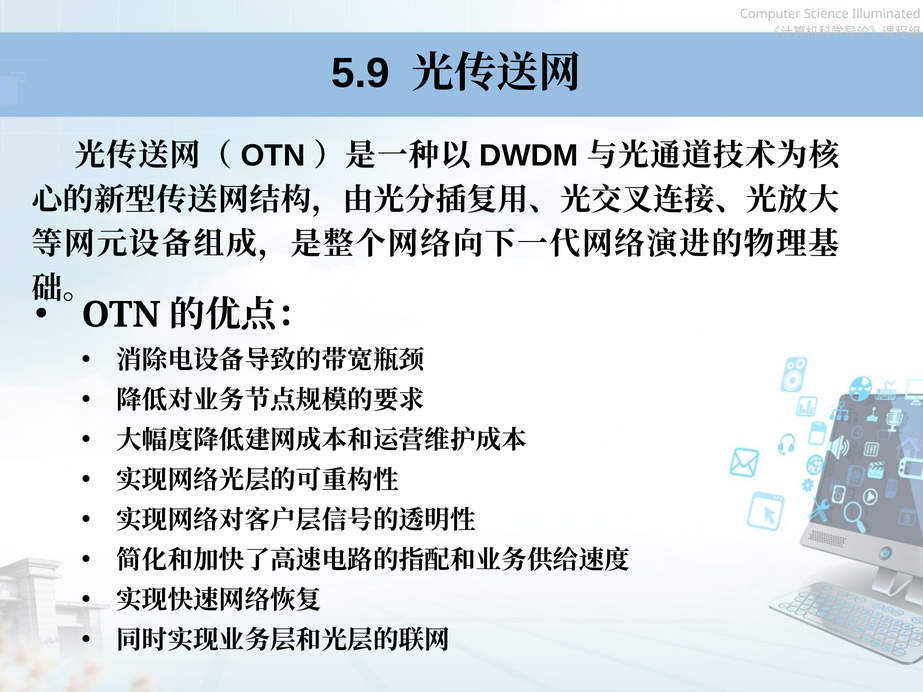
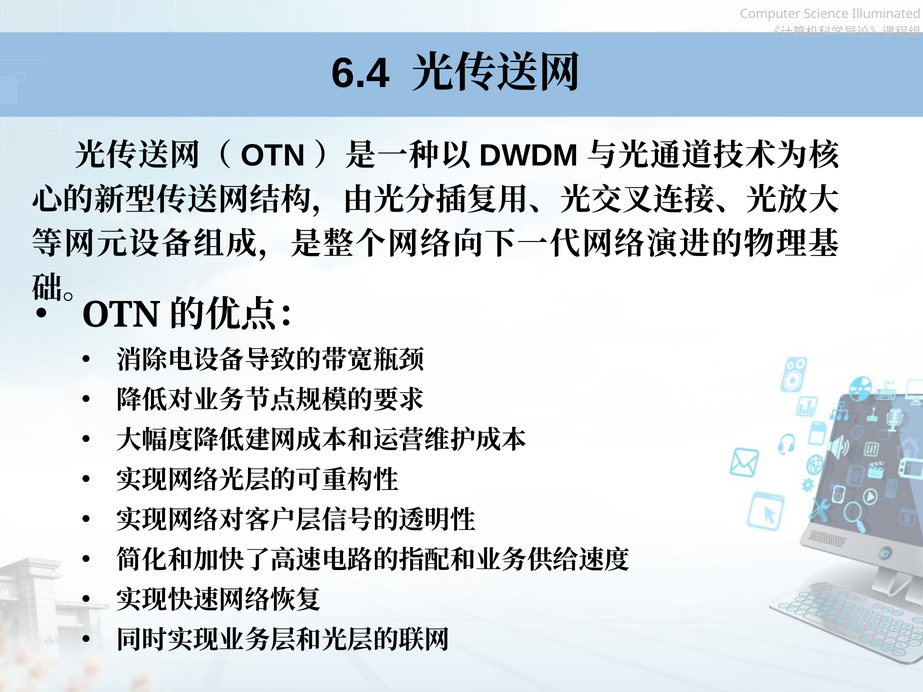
5.9: 5.9 -> 6.4
